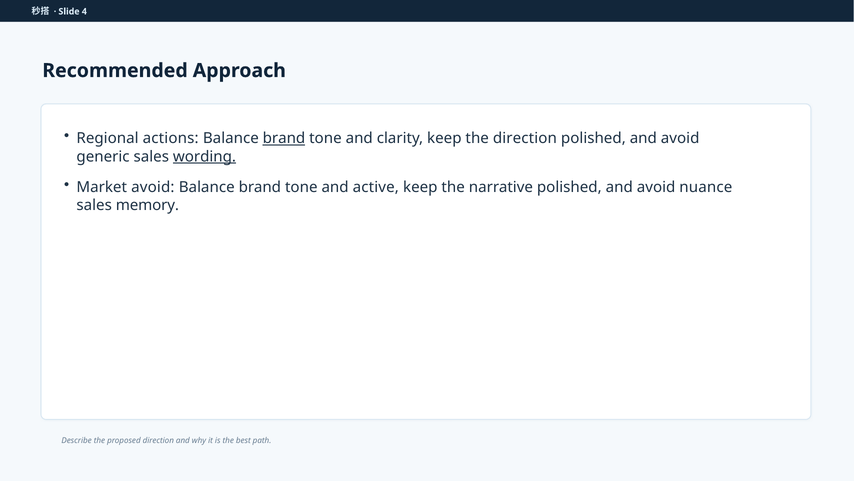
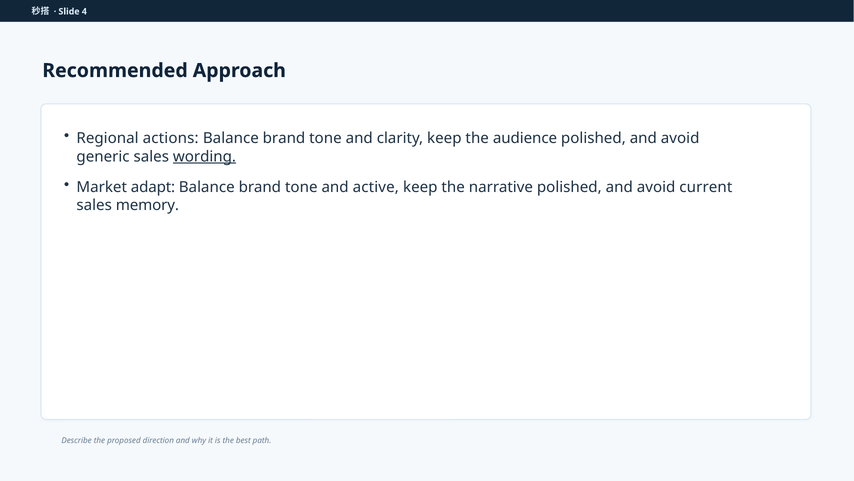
brand at (284, 138) underline: present -> none
the direction: direction -> audience
Market avoid: avoid -> adapt
nuance: nuance -> current
